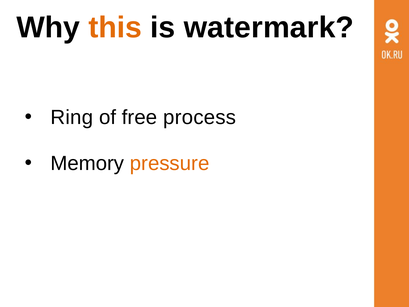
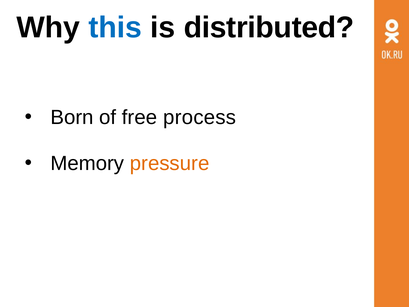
this colour: orange -> blue
watermark: watermark -> distributed
Ring: Ring -> Born
